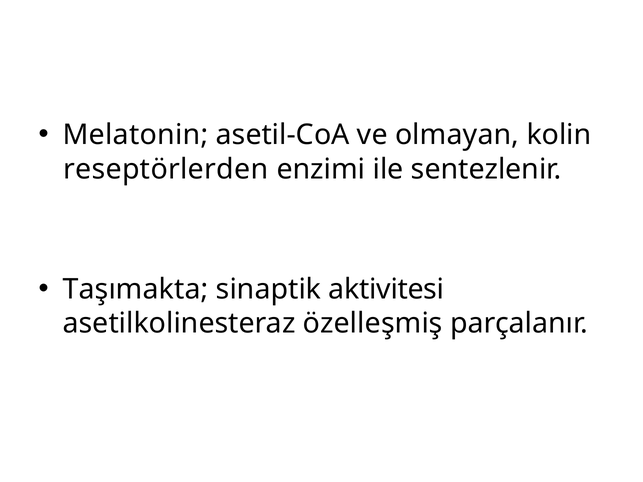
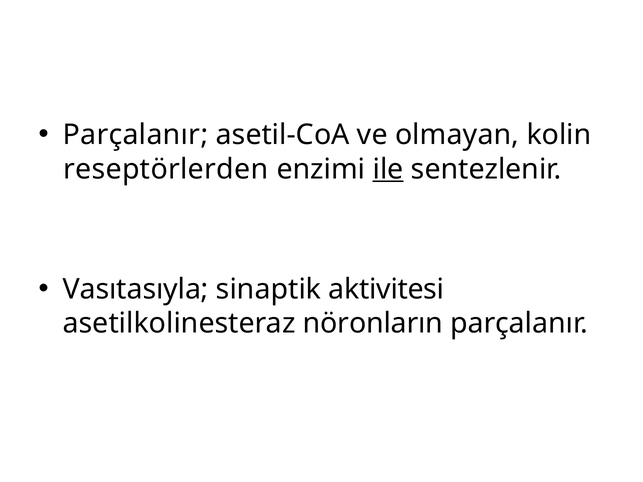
Melatonin at (135, 135): Melatonin -> Parçalanır
ile underline: none -> present
Taşımakta: Taşımakta -> Vasıtasıyla
özelleşmiş: özelleşmiş -> nöronların
